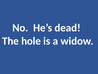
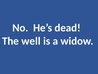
hole: hole -> well
